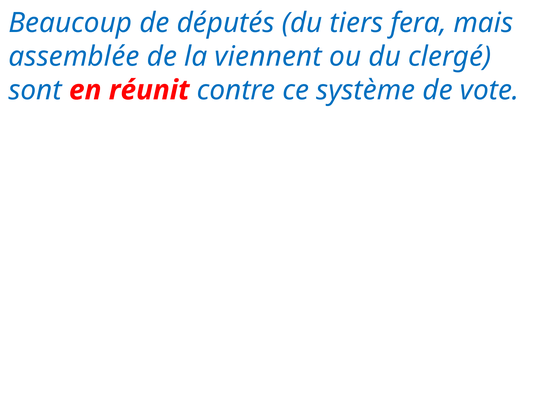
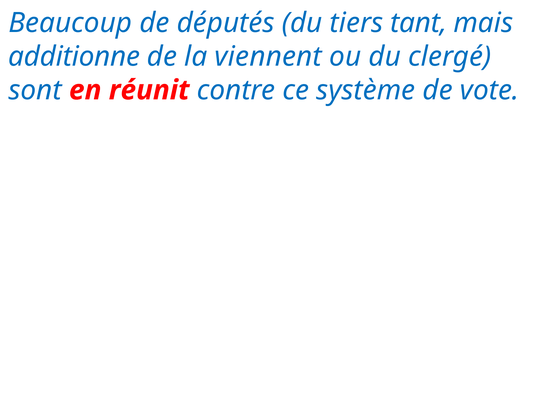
fera: fera -> tant
assemblée: assemblée -> additionne
